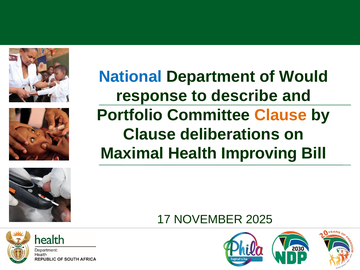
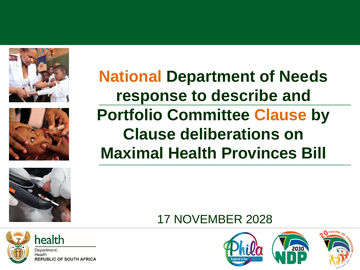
National colour: blue -> orange
Would: Would -> Needs
Improving: Improving -> Provinces
2025: 2025 -> 2028
